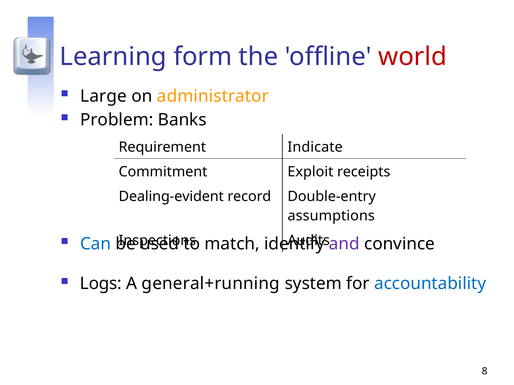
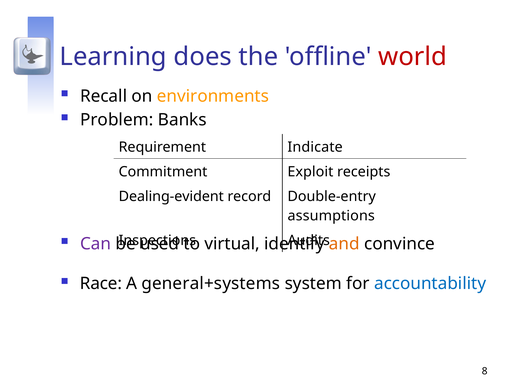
form: form -> does
Large: Large -> Recall
administrator: administrator -> environments
Can colour: blue -> purple
match: match -> virtual
and colour: purple -> orange
Logs: Logs -> Race
general+running: general+running -> general+systems
